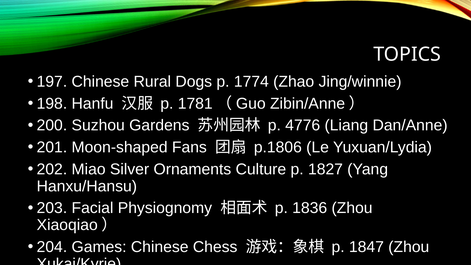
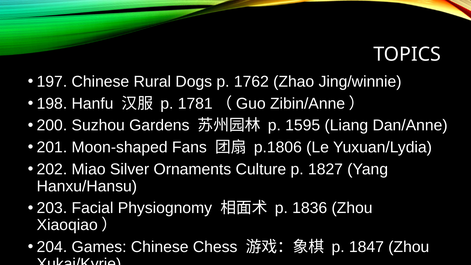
1774: 1774 -> 1762
4776: 4776 -> 1595
